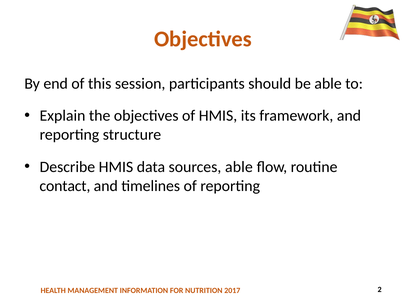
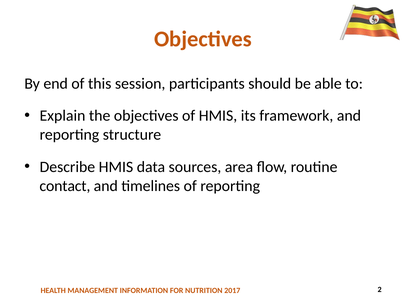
sources able: able -> area
